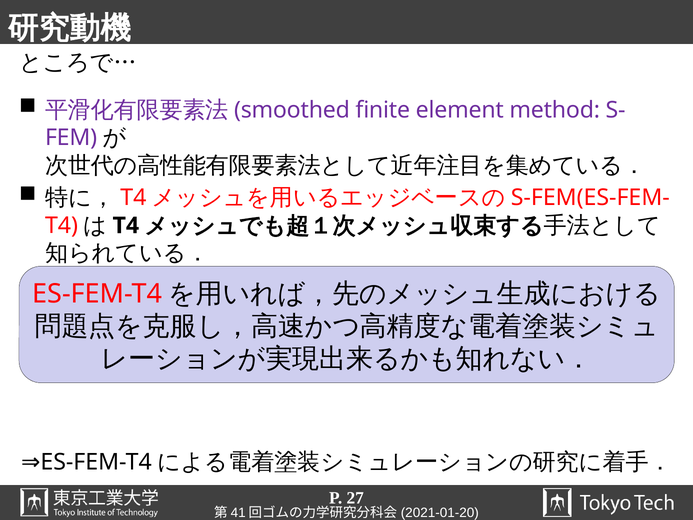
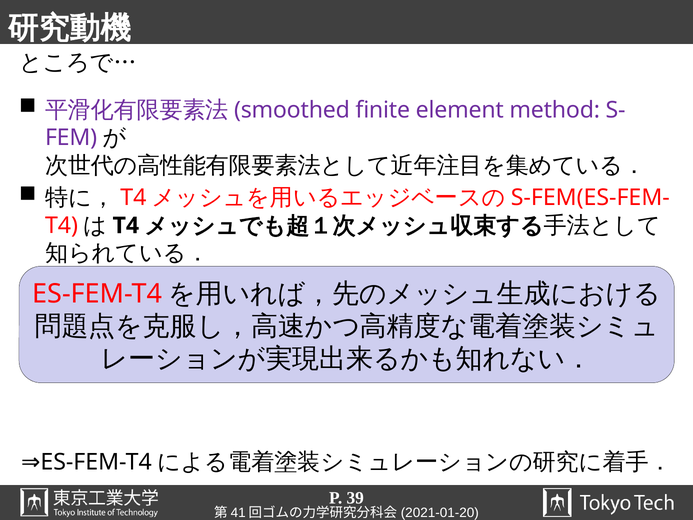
27: 27 -> 39
